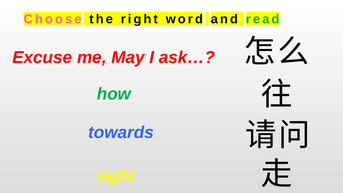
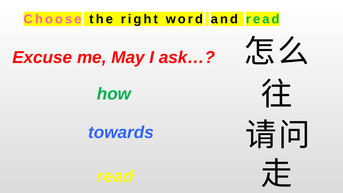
right at (115, 176): right -> read
